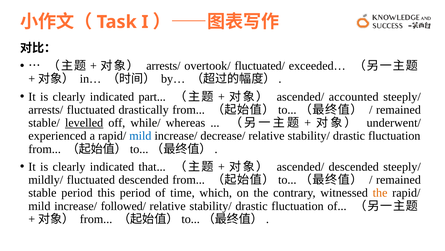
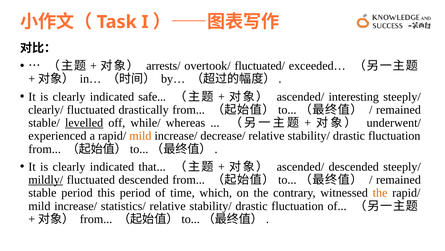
part: part -> safe
accounted: accounted -> interesting
arrests/ at (46, 109): arrests/ -> clearly/
mild at (140, 136) colour: blue -> orange
mildly/ underline: none -> present
followed/: followed/ -> statistics/
